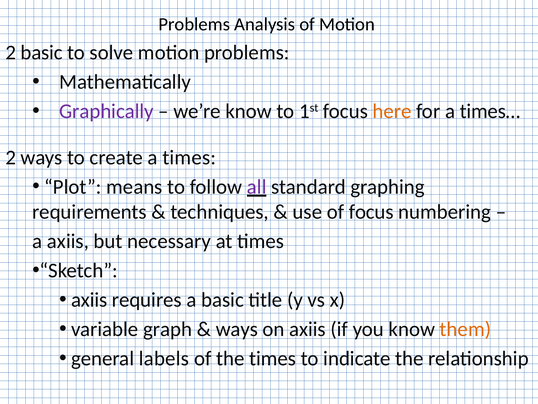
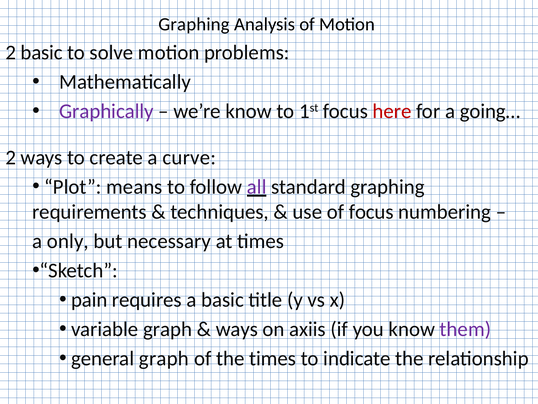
Problems at (194, 24): Problems -> Graphing
here colour: orange -> red
times…: times… -> going…
a times: times -> curve
a axiis: axiis -> only
axiis at (89, 300): axiis -> pain
them colour: orange -> purple
general labels: labels -> graph
